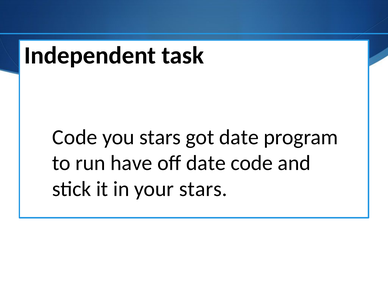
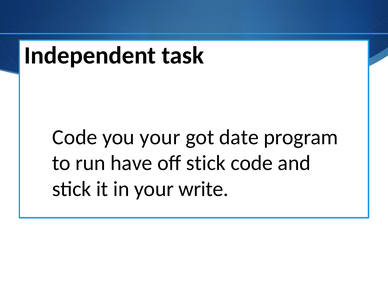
you stars: stars -> your
off date: date -> stick
your stars: stars -> write
